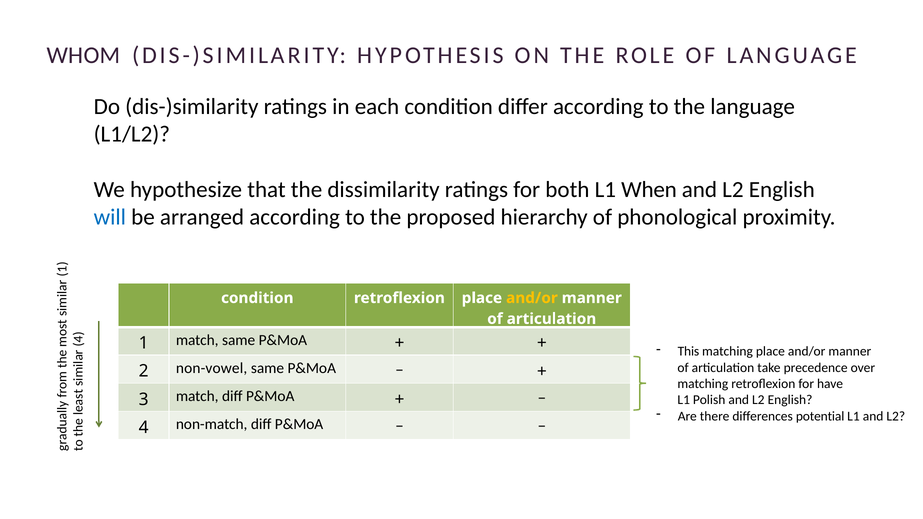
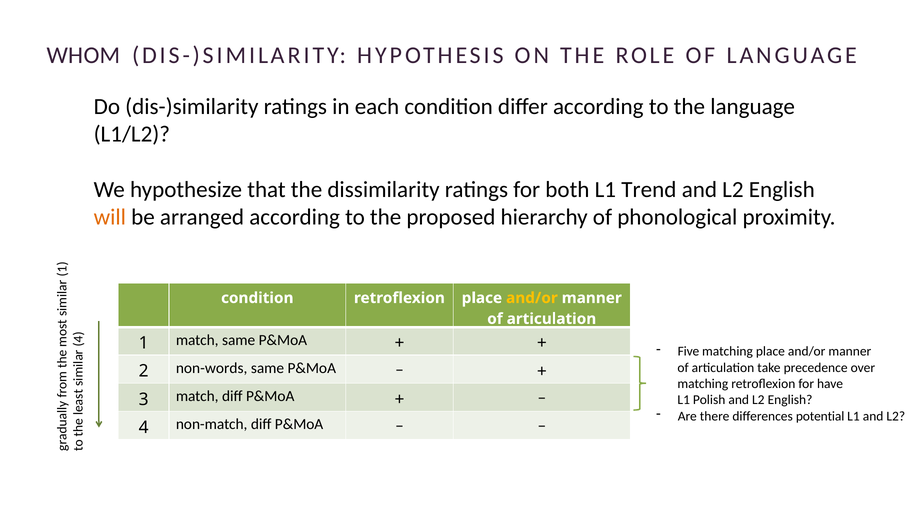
When: When -> Trend
will colour: blue -> orange
This: This -> Five
non-vowel: non-vowel -> non-words
